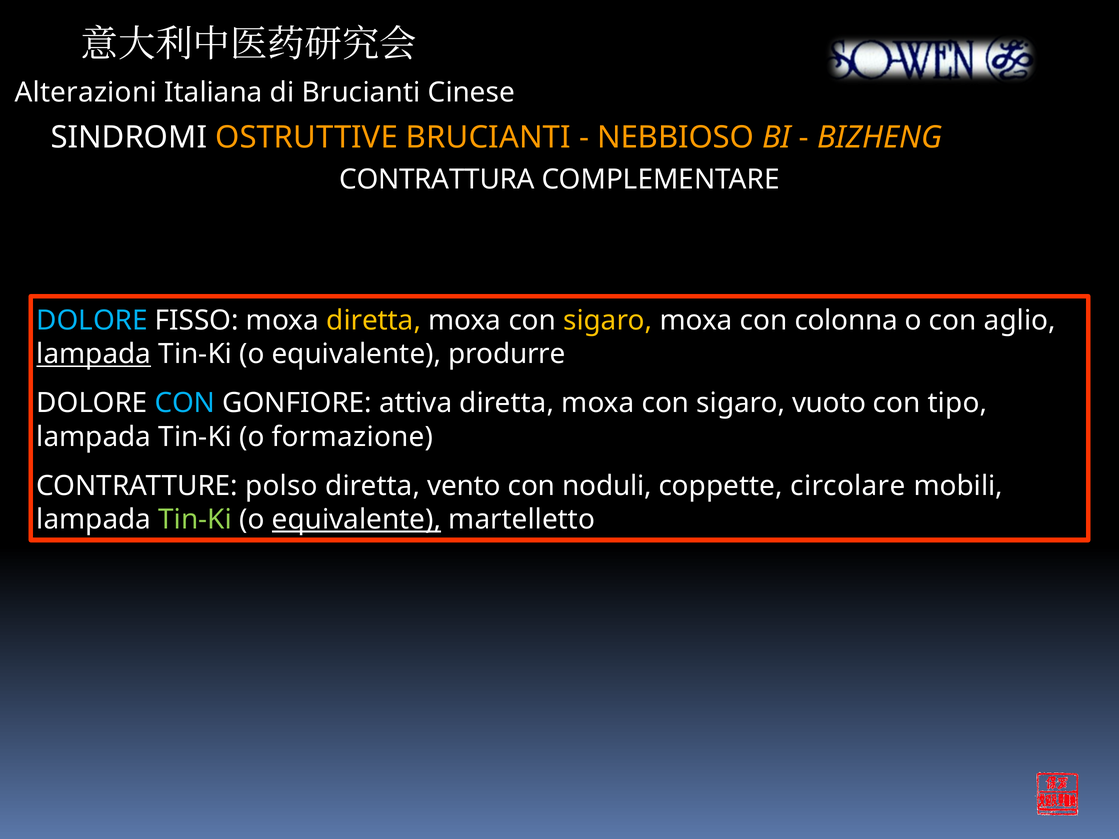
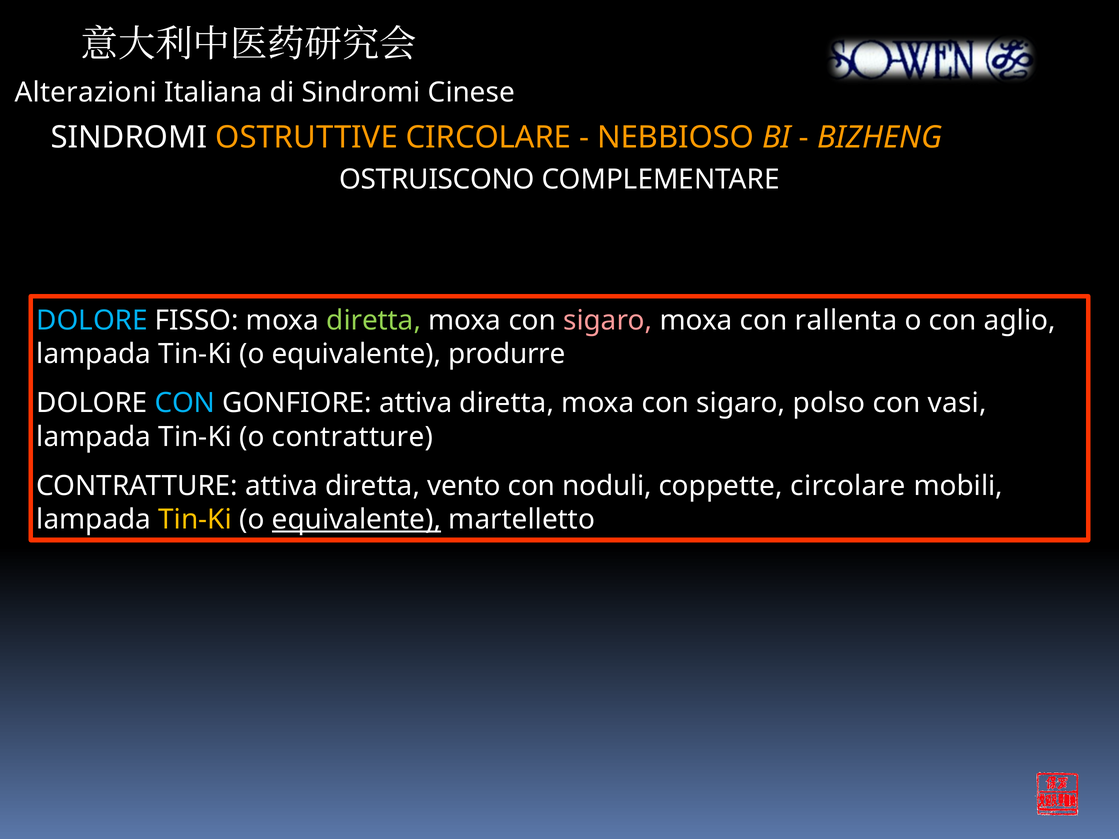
di Brucianti: Brucianti -> Sindromi
OSTRUTTIVE BRUCIANTI: BRUCIANTI -> CIRCOLARE
CONTRATTURA: CONTRATTURA -> OSTRUISCONO
diretta at (374, 321) colour: yellow -> light green
sigaro at (608, 321) colour: yellow -> pink
colonna: colonna -> rallenta
lampada at (94, 354) underline: present -> none
vuoto: vuoto -> polso
tipo: tipo -> vasi
o formazione: formazione -> contratture
CONTRATTURE polso: polso -> attiva
Tin-Ki at (195, 520) colour: light green -> yellow
